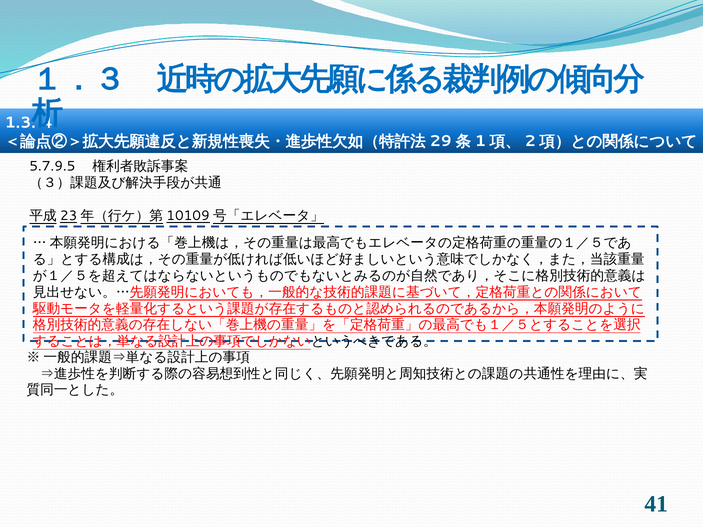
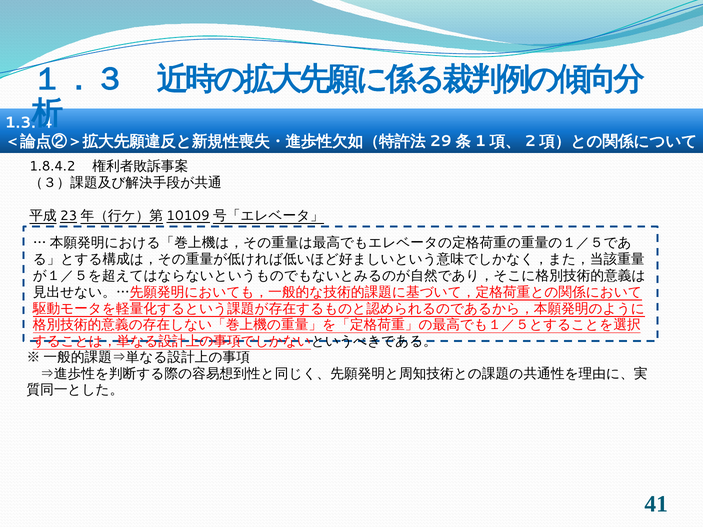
5.7.9.5: 5.7.9.5 -> 1.8.4.2
